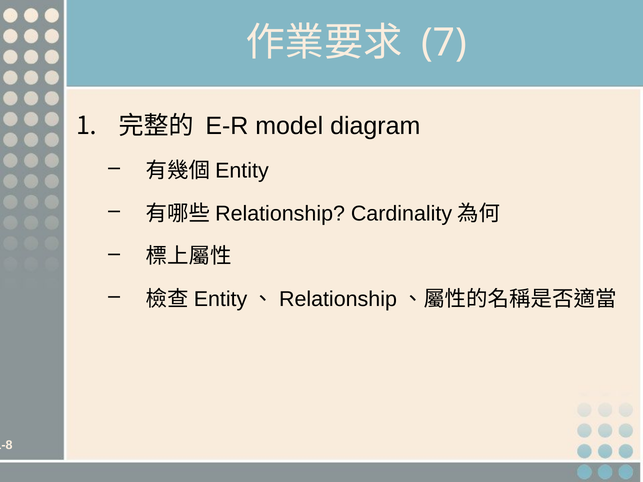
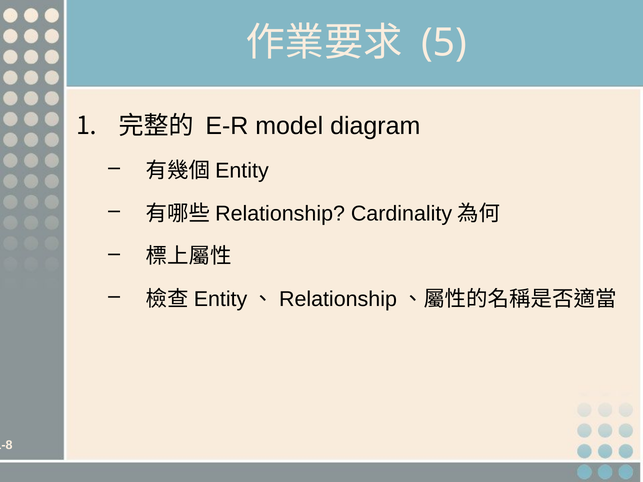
7: 7 -> 5
